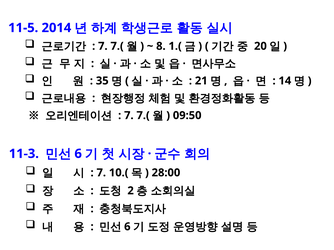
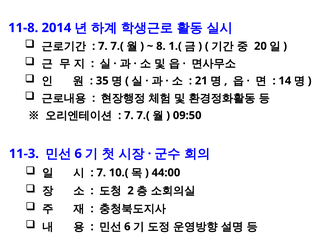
11-5: 11-5 -> 11-8
28:00: 28:00 -> 44:00
